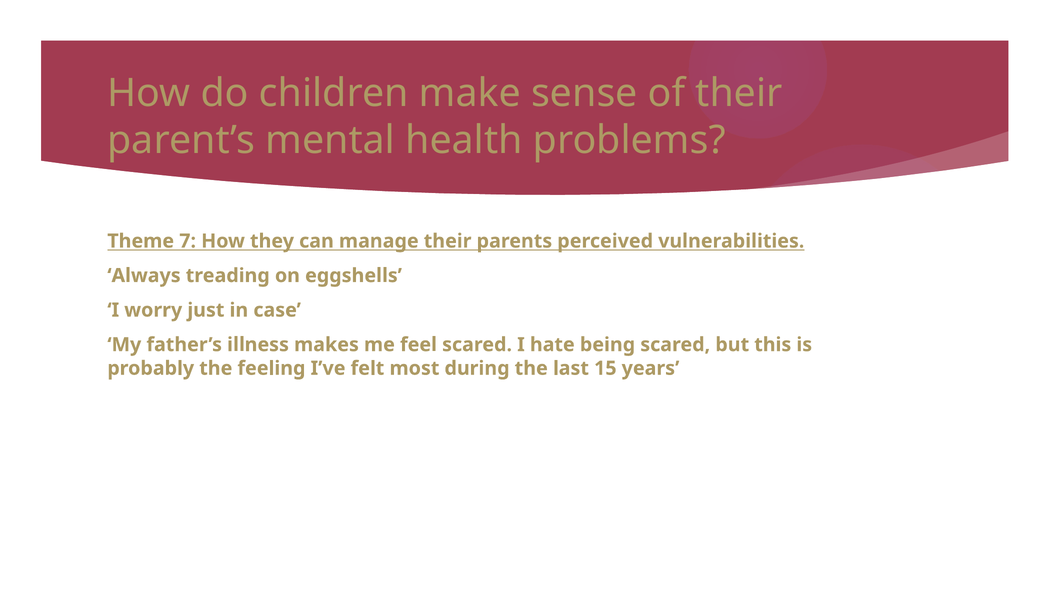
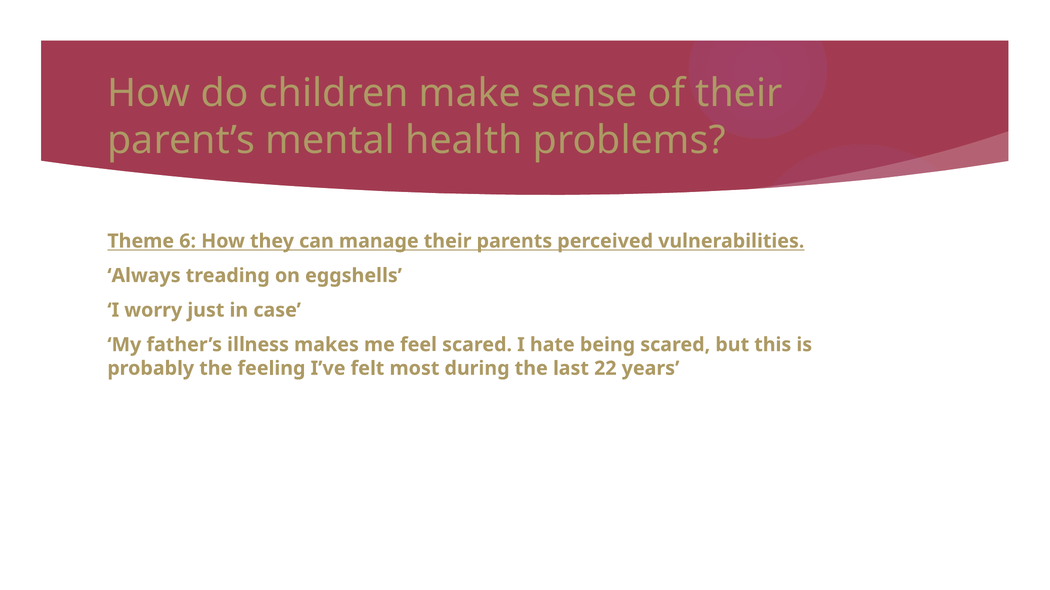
7: 7 -> 6
15: 15 -> 22
